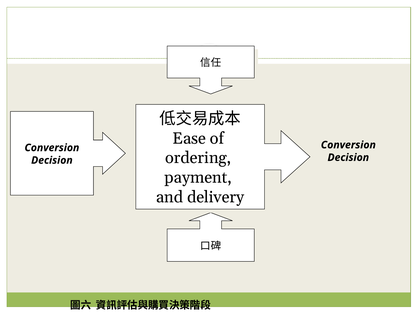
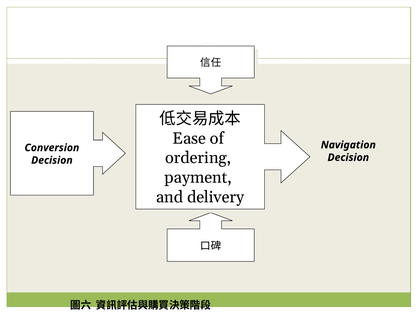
Conversion at (348, 145): Conversion -> Navigation
